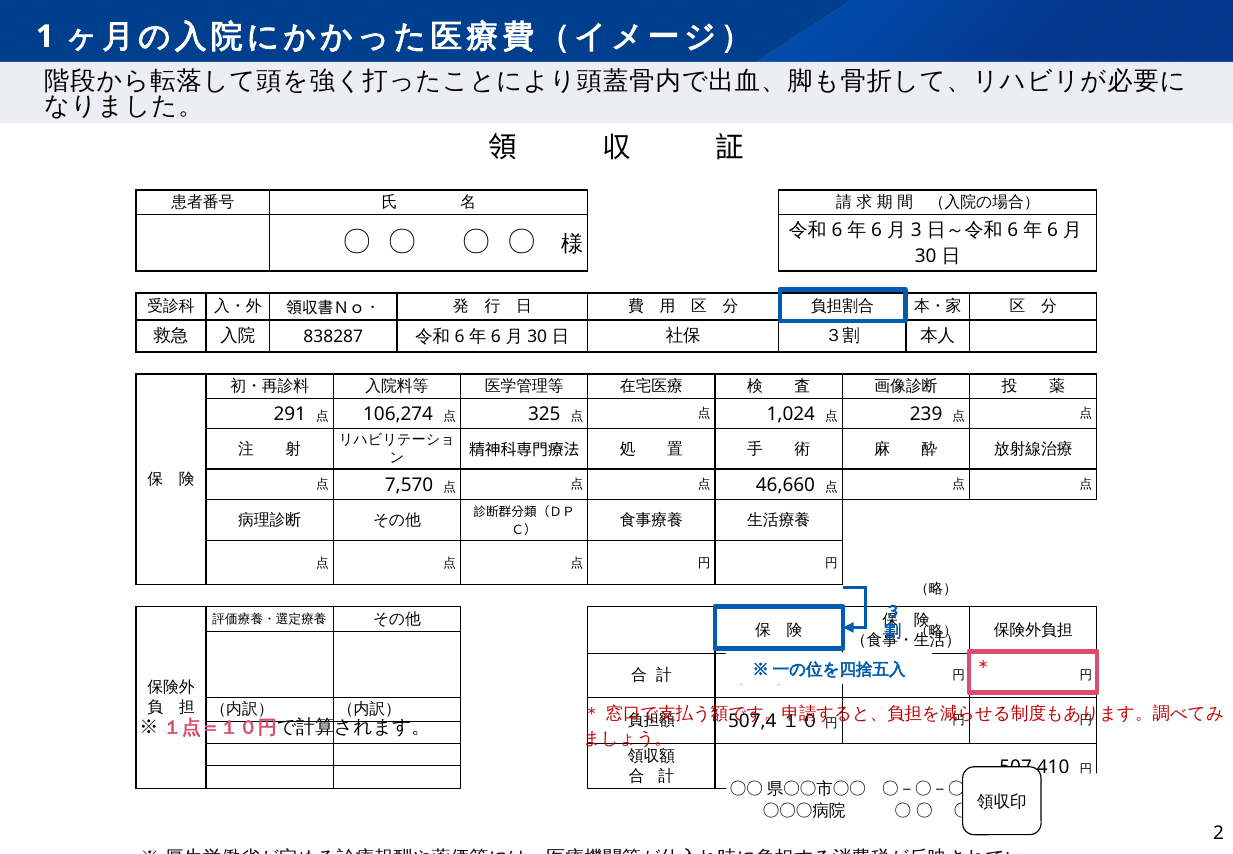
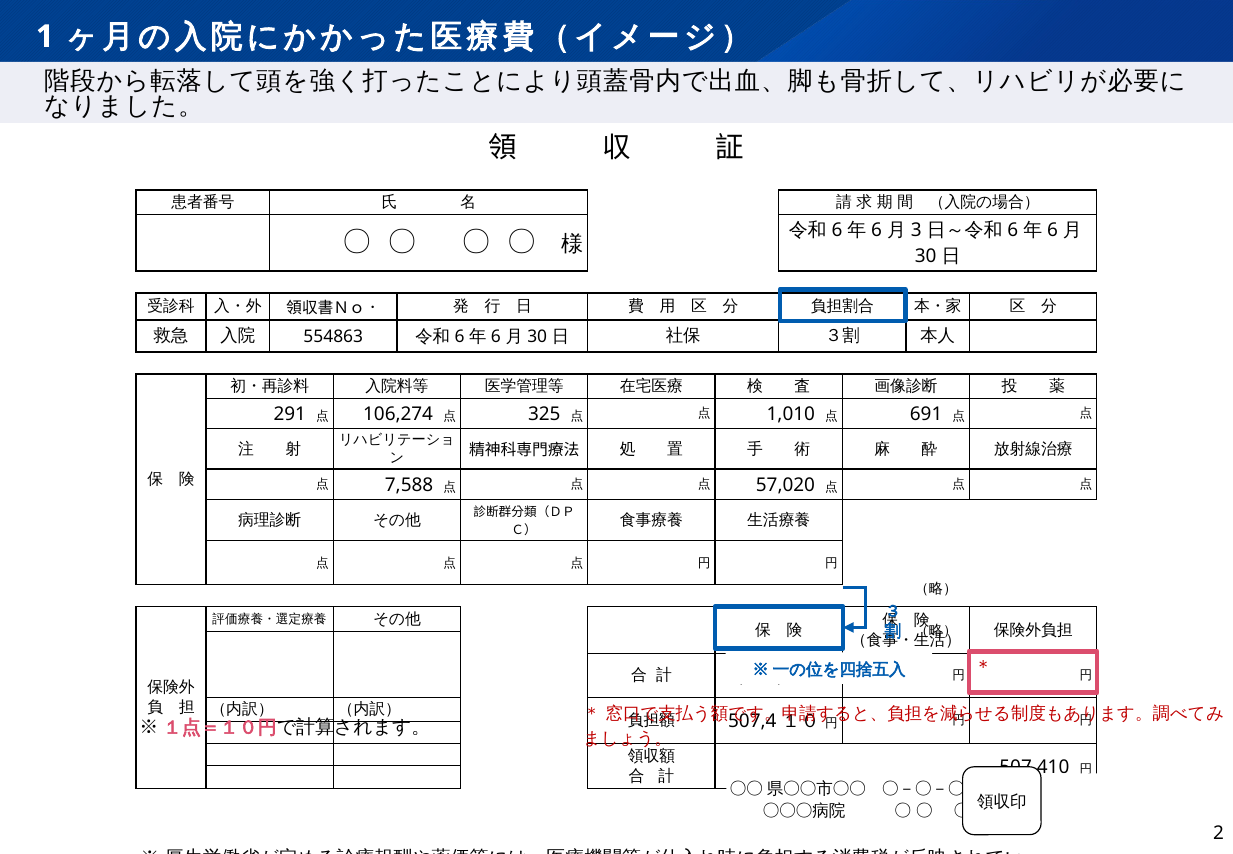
838287: 838287 -> 554863
1,024: 1,024 -> 1,010
239: 239 -> 691
7,570: 7,570 -> 7,588
46,660: 46,660 -> 57,020
